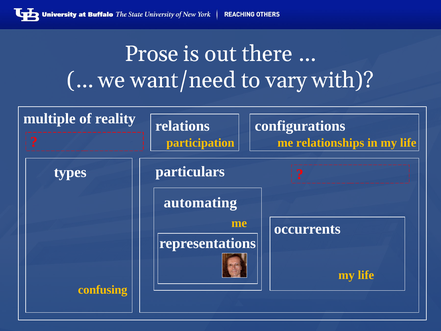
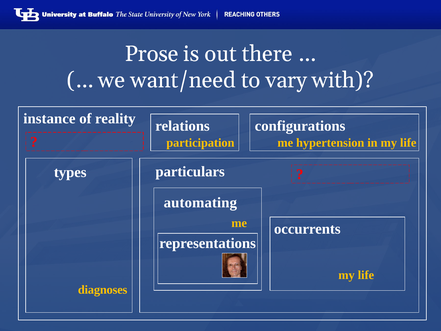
multiple: multiple -> instance
relationships: relationships -> hypertension
confusing: confusing -> diagnoses
